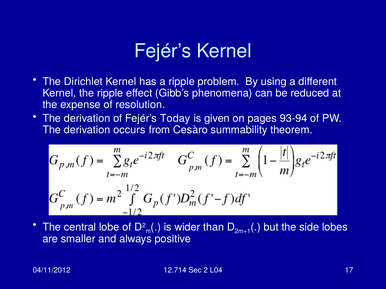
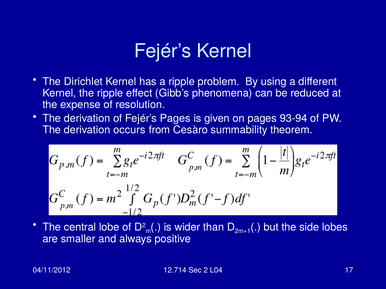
Fejér’s Today: Today -> Pages
